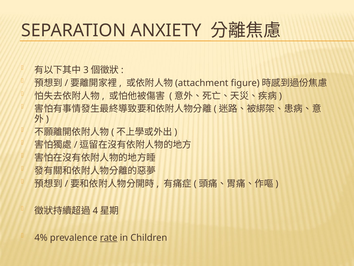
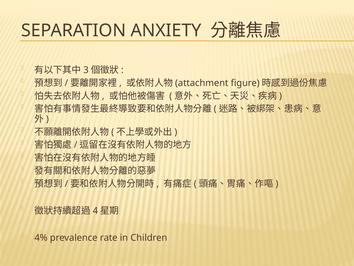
rate underline: present -> none
